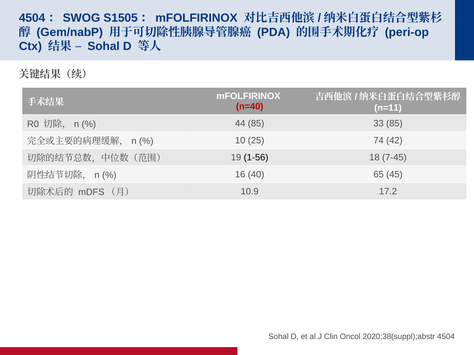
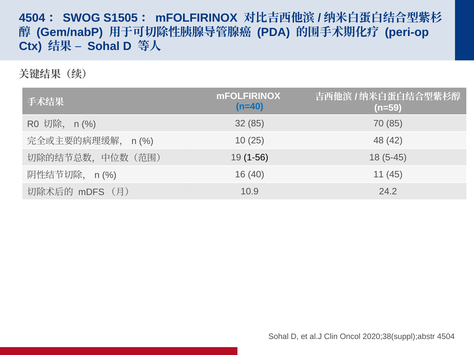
n=40 colour: red -> blue
n=11: n=11 -> n=59
44: 44 -> 32
33: 33 -> 70
74: 74 -> 48
7-45: 7-45 -> 5-45
65: 65 -> 11
17.2: 17.2 -> 24.2
